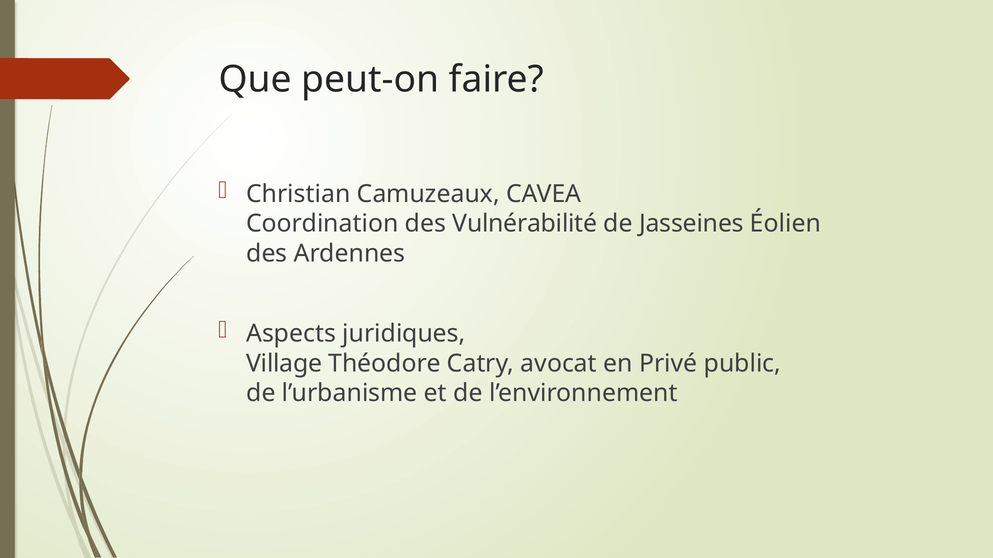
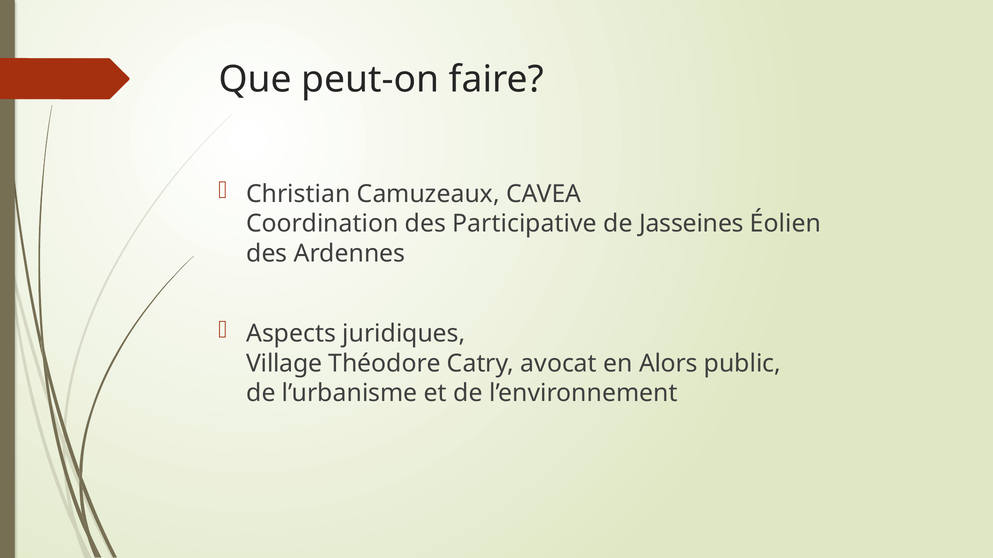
Vulnérabilité: Vulnérabilité -> Participative
Privé: Privé -> Alors
